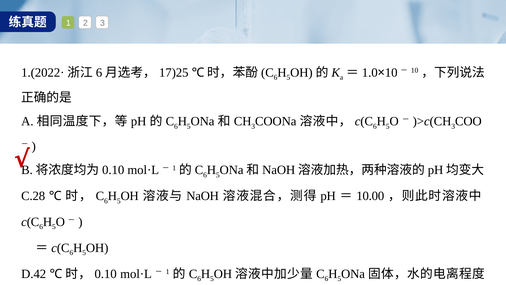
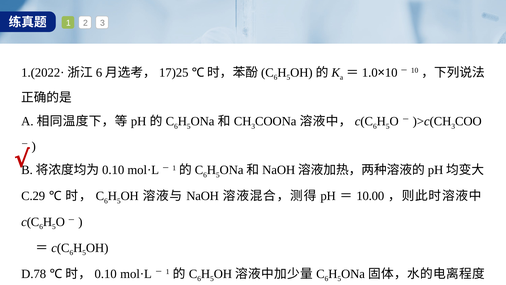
C.28: C.28 -> C.29
D.42: D.42 -> D.78
